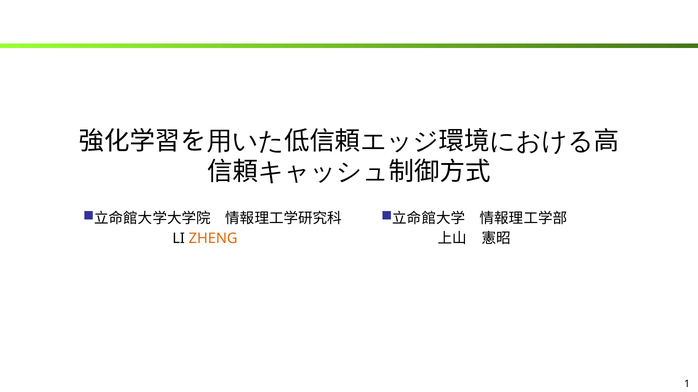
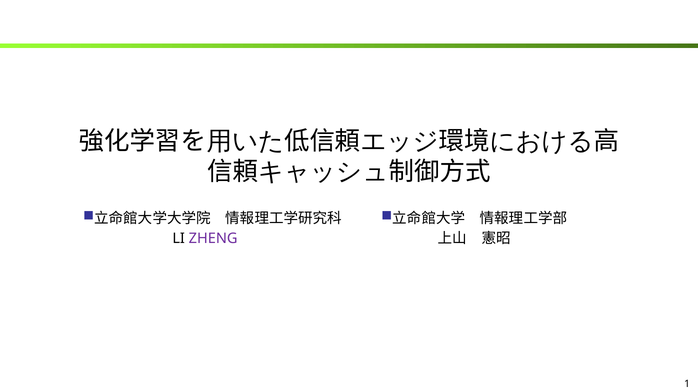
ZHENG colour: orange -> purple
